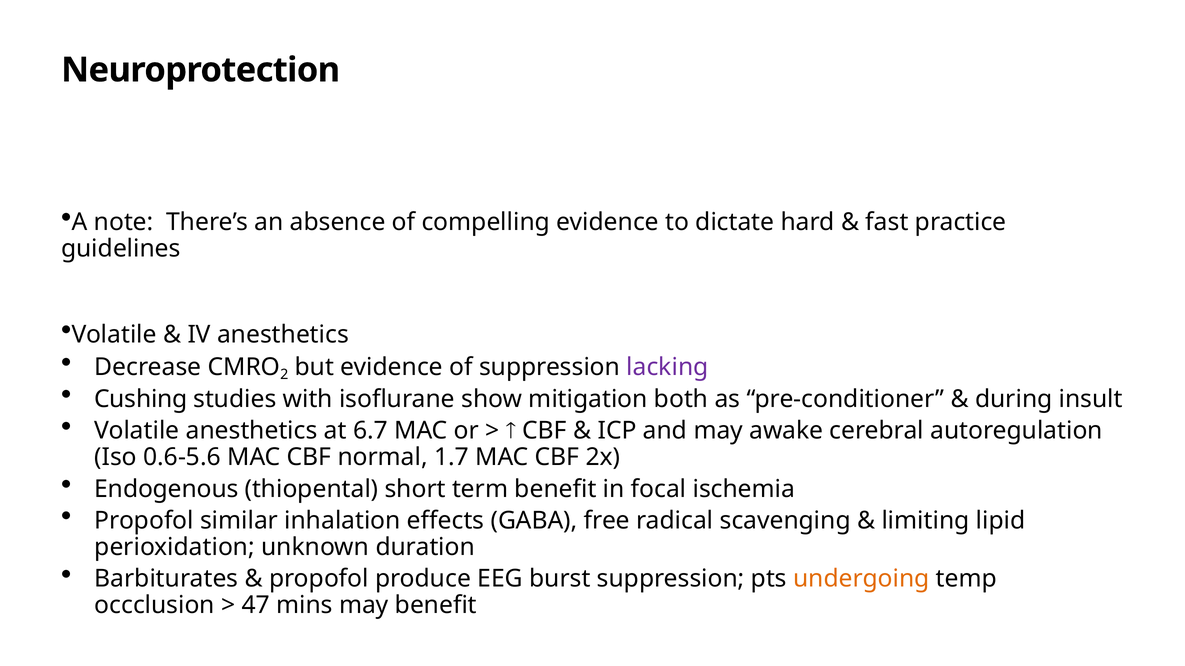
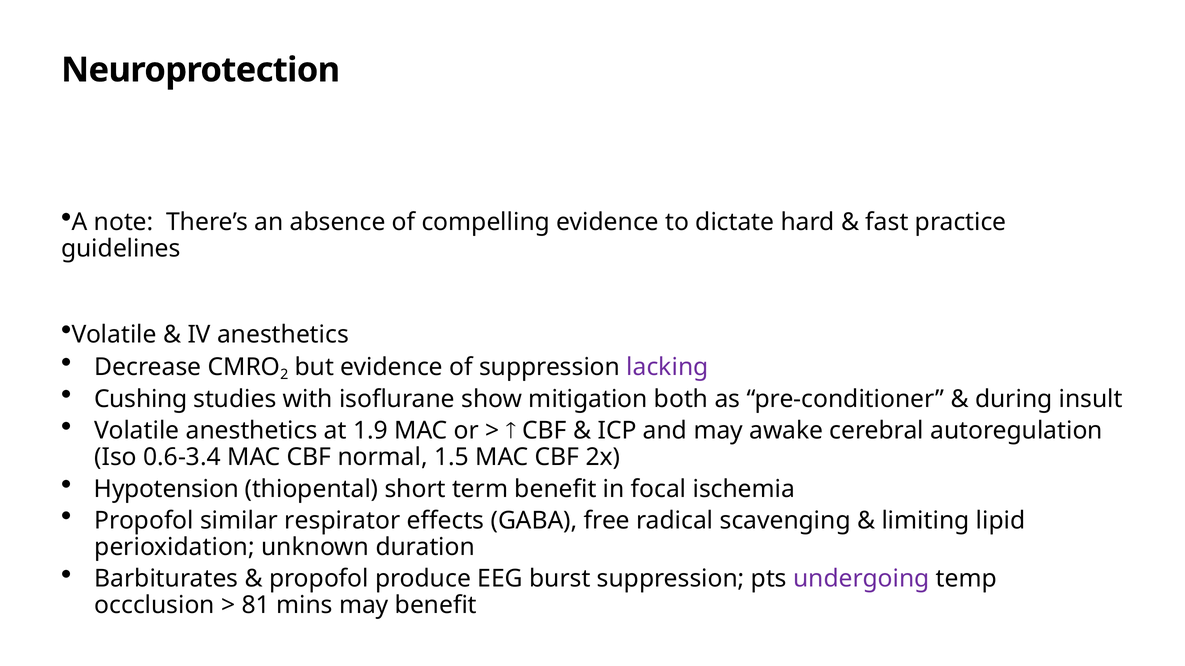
6.7: 6.7 -> 1.9
0.6-5.6: 0.6-5.6 -> 0.6-3.4
1.7: 1.7 -> 1.5
Endogenous: Endogenous -> Hypotension
inhalation: inhalation -> respirator
undergoing colour: orange -> purple
47: 47 -> 81
